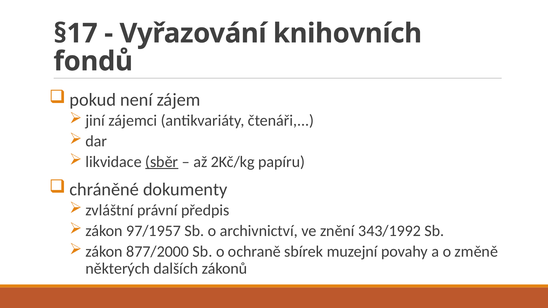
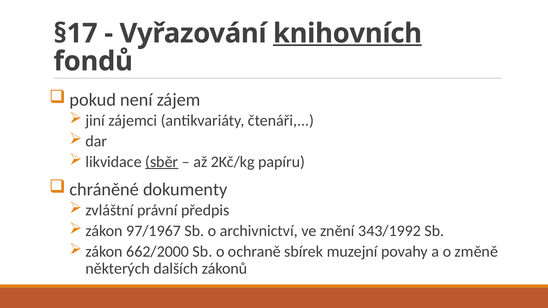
knihovních underline: none -> present
97/1957: 97/1957 -> 97/1967
877/2000: 877/2000 -> 662/2000
